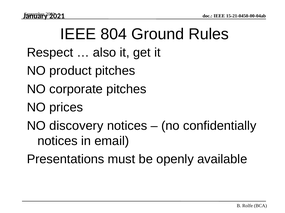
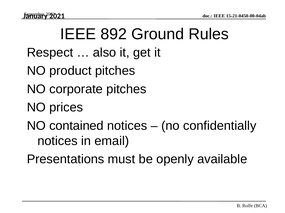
804: 804 -> 892
discovery: discovery -> contained
